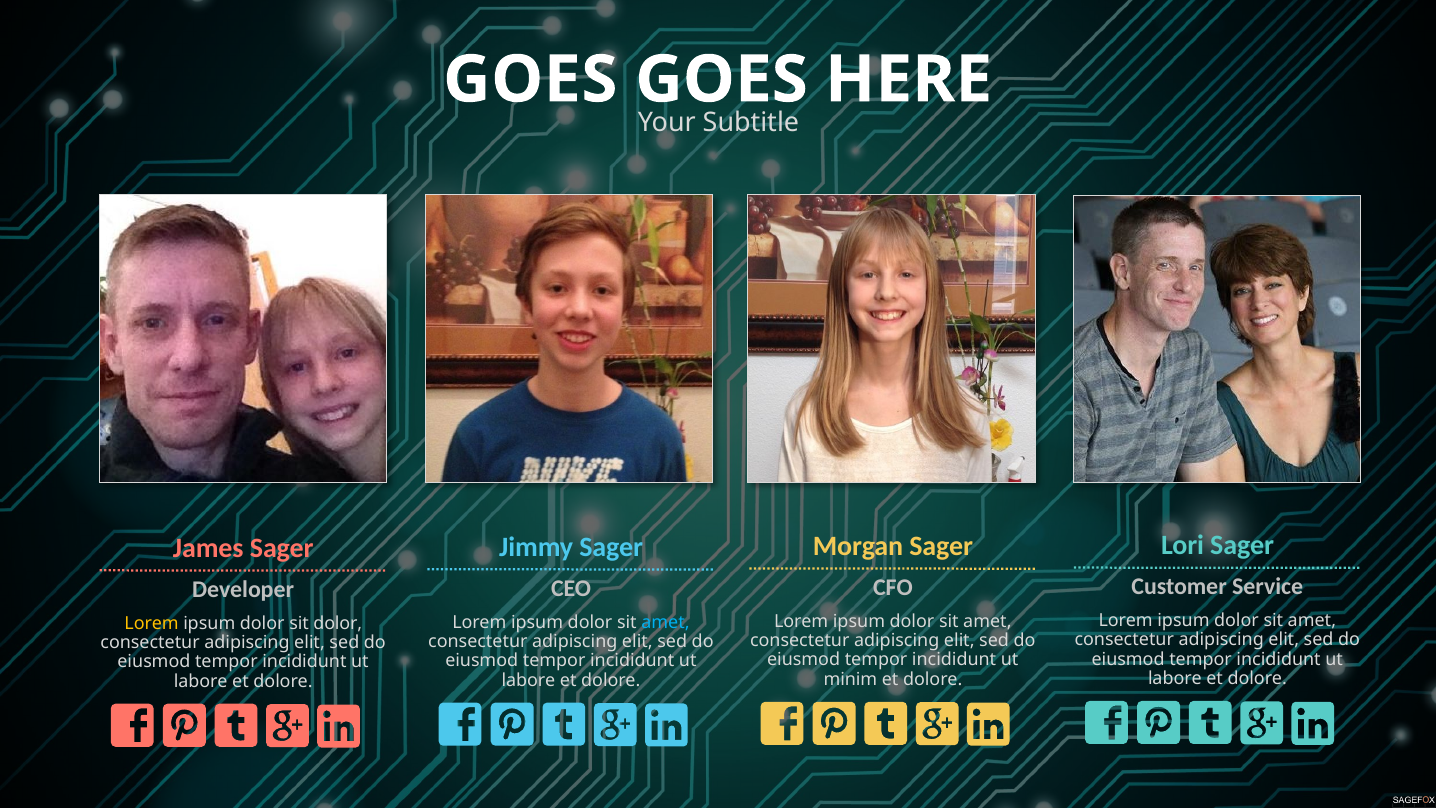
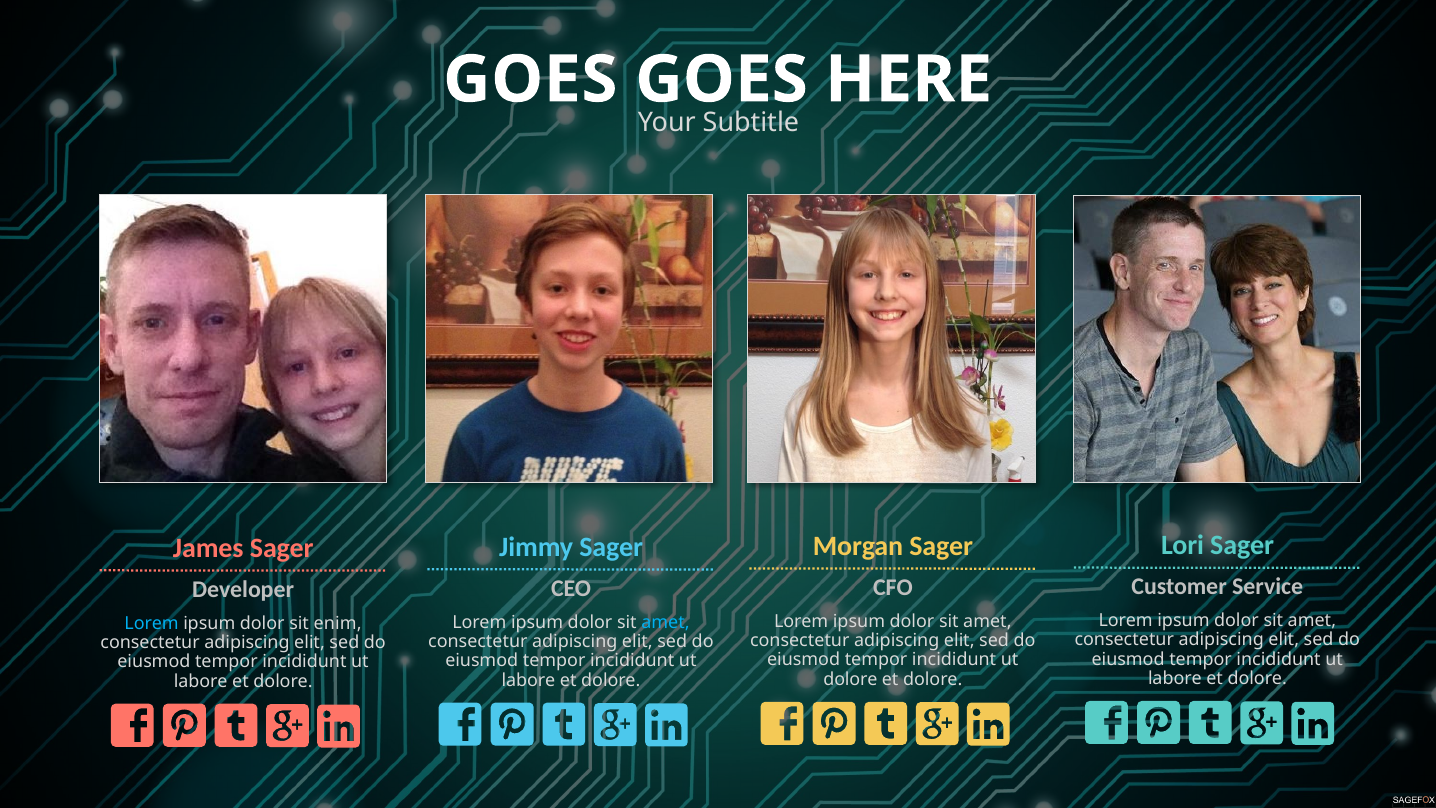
Lorem at (152, 623) colour: yellow -> light blue
sit dolor: dolor -> enim
minim at (850, 679): minim -> dolore
